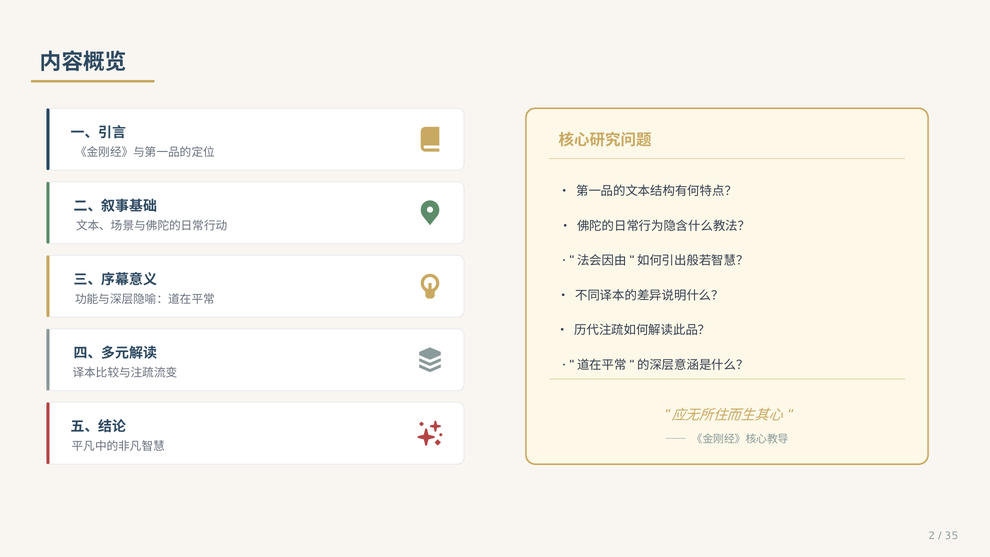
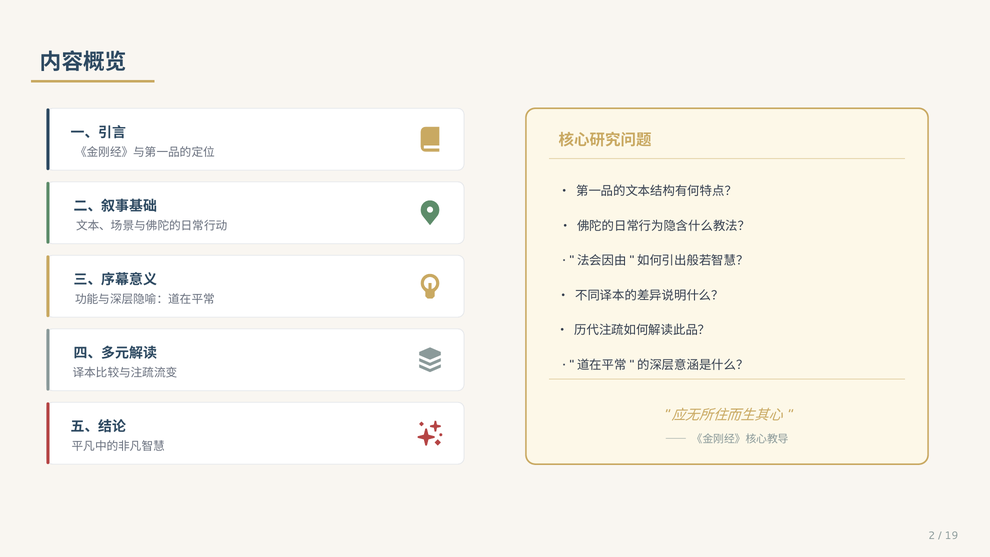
35: 35 -> 19
